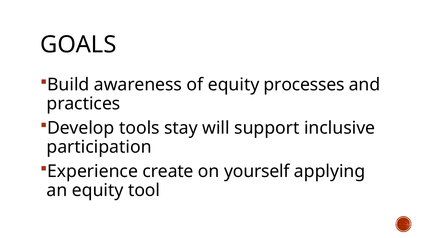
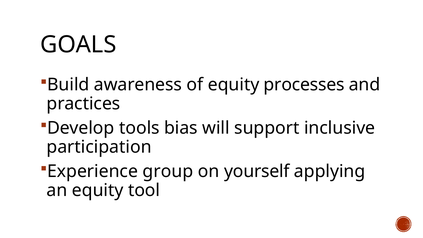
stay: stay -> bias
create: create -> group
